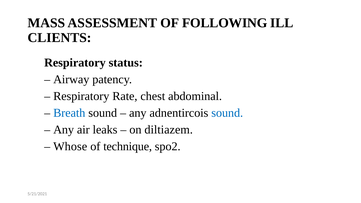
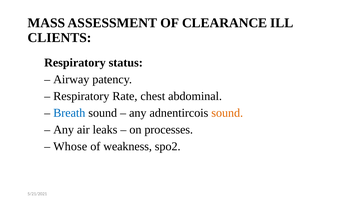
FOLLOWING: FOLLOWING -> CLEARANCE
sound at (227, 113) colour: blue -> orange
diltiazem: diltiazem -> processes
technique: technique -> weakness
